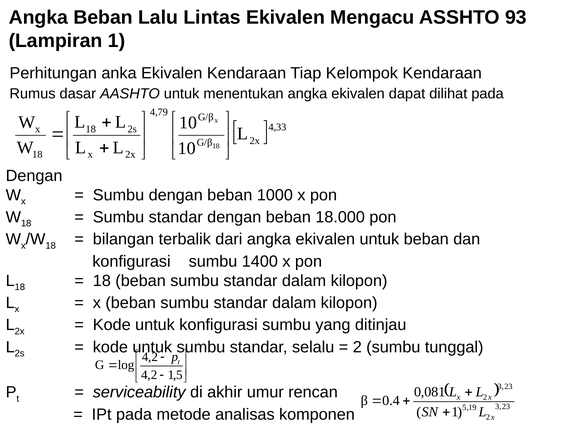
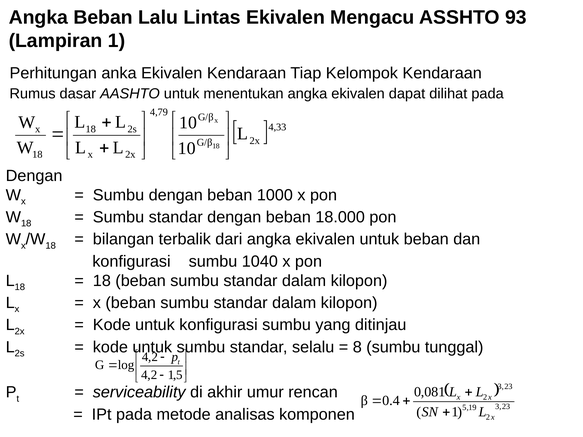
1400: 1400 -> 1040
2 at (357, 347): 2 -> 8
